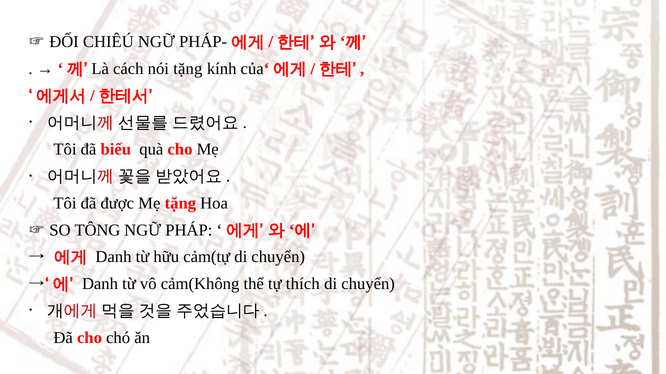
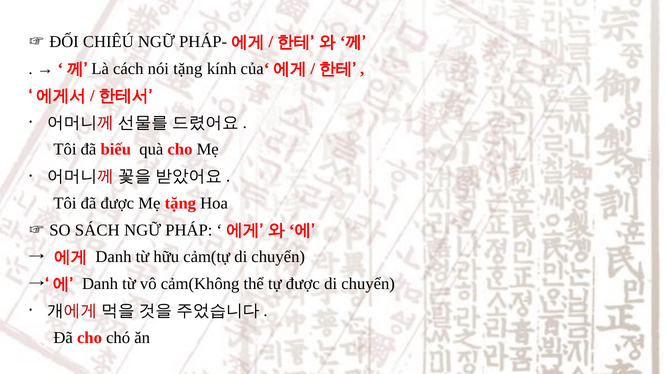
TÔNG: TÔNG -> SÁCH
tự thích: thích -> được
